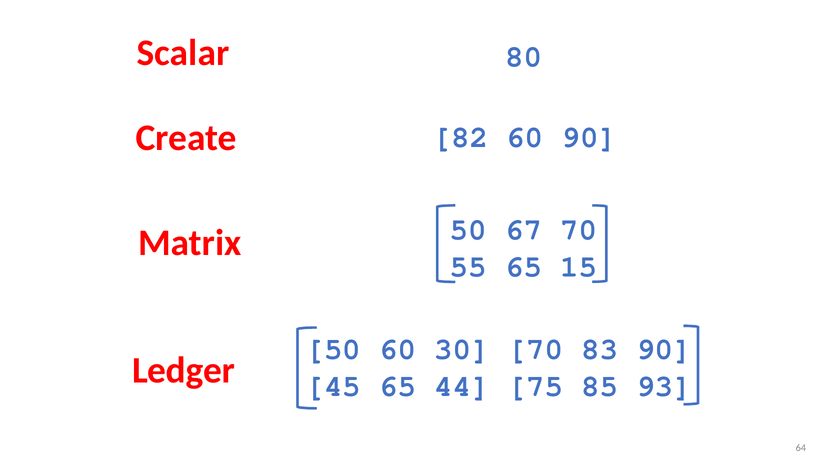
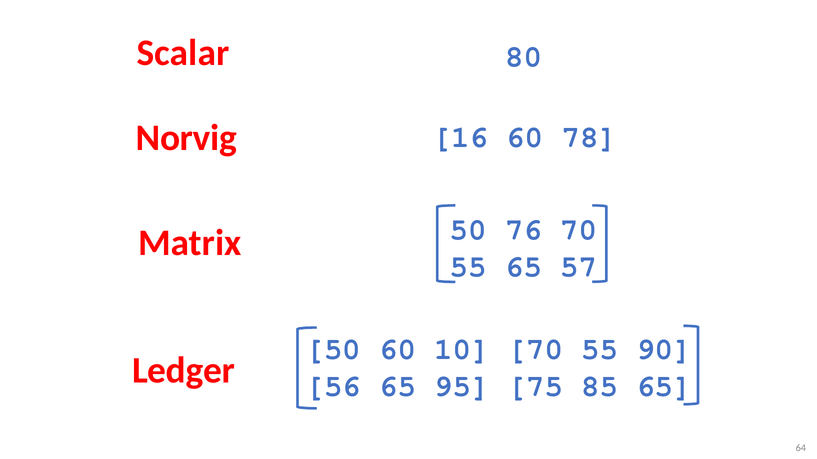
Create: Create -> Norvig
82: 82 -> 16
60 90: 90 -> 78
67: 67 -> 76
15: 15 -> 57
30: 30 -> 10
83 at (600, 350): 83 -> 55
45: 45 -> 56
44: 44 -> 95
85 93: 93 -> 65
